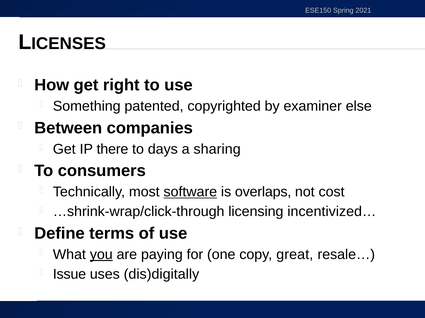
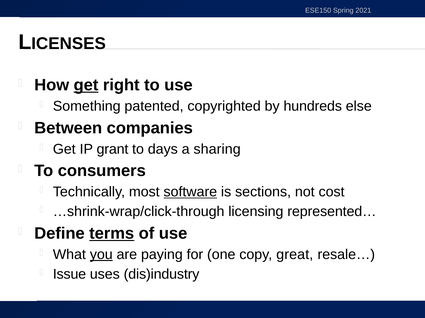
get at (86, 85) underline: none -> present
examiner: examiner -> hundreds
there: there -> grant
overlaps: overlaps -> sections
incentivized…: incentivized… -> represented…
terms underline: none -> present
dis)digitally: dis)digitally -> dis)industry
